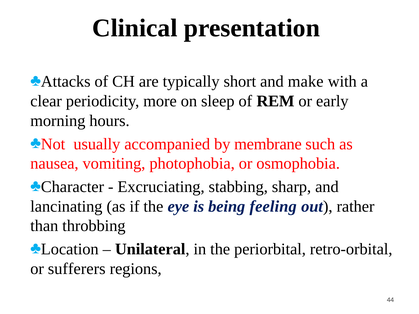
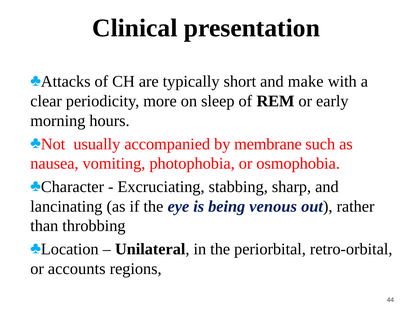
feeling: feeling -> venous
sufferers: sufferers -> accounts
